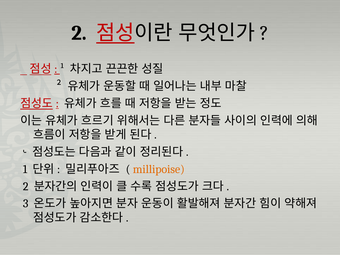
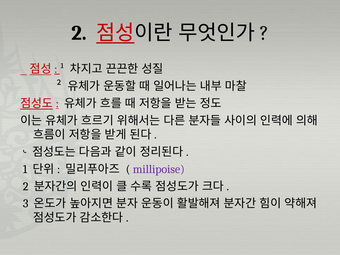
millipoise colour: orange -> purple
